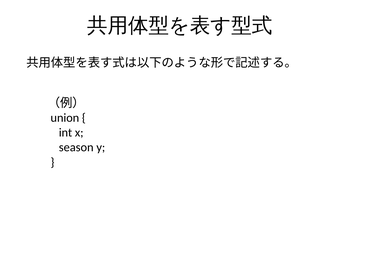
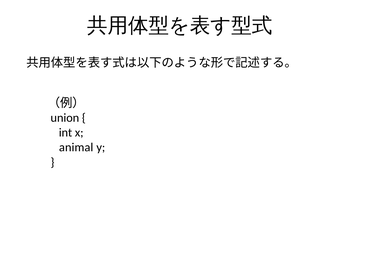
season: season -> animal
